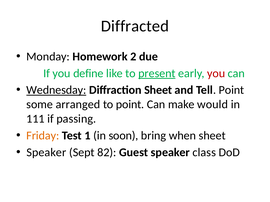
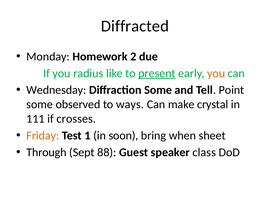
define: define -> radius
you at (216, 73) colour: red -> orange
Wednesday underline: present -> none
Diffraction Sheet: Sheet -> Some
arranged: arranged -> observed
to point: point -> ways
would: would -> crystal
passing: passing -> crosses
Speaker at (46, 153): Speaker -> Through
82: 82 -> 88
